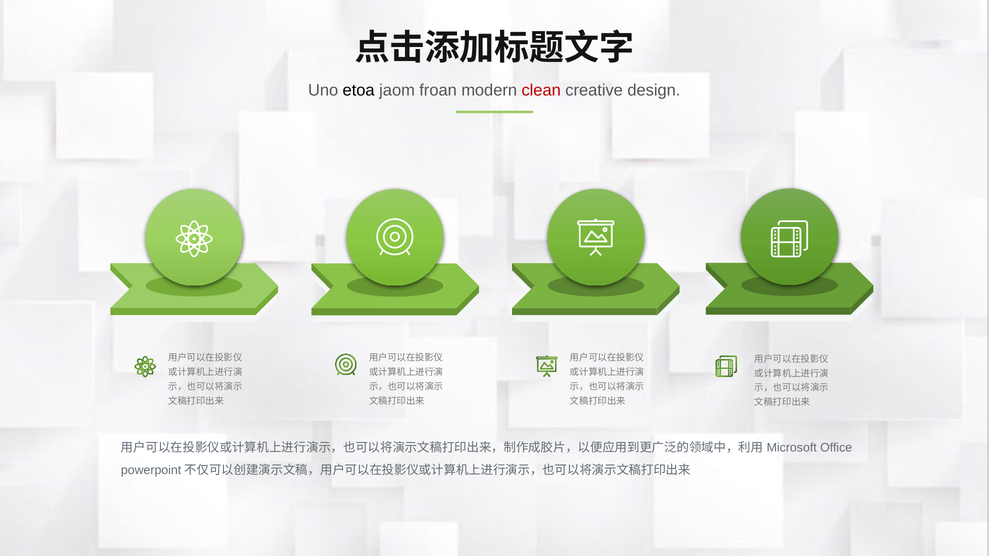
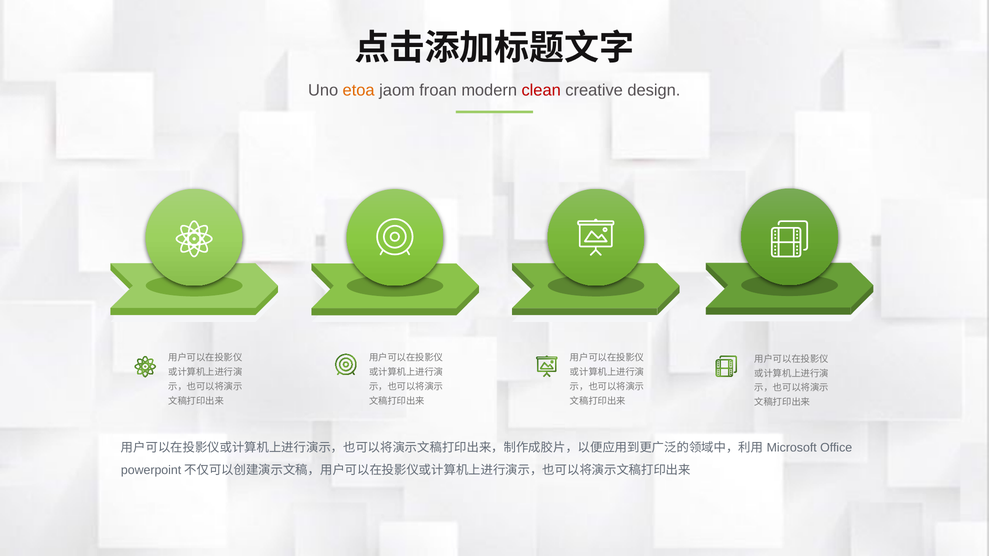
etoa colour: black -> orange
